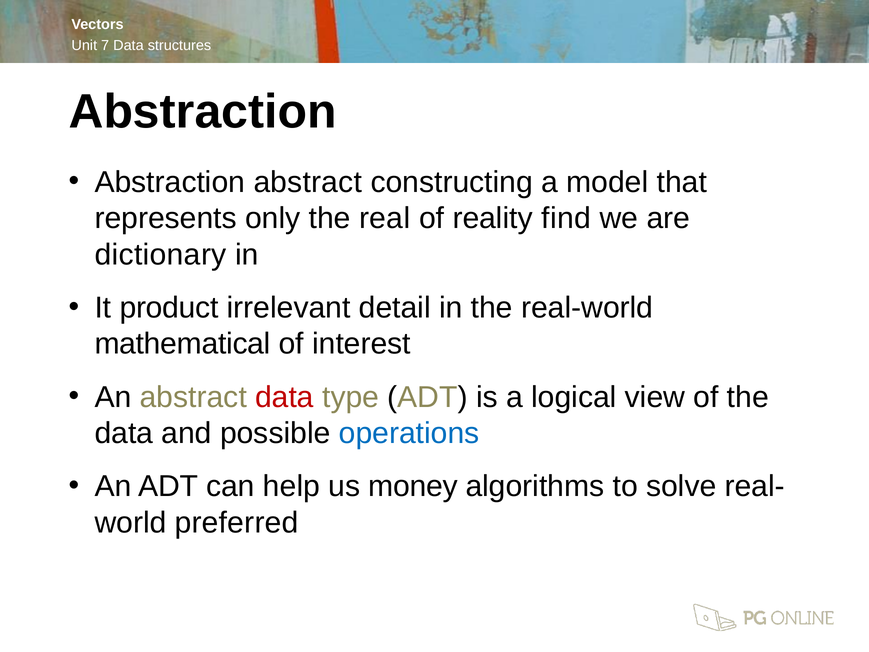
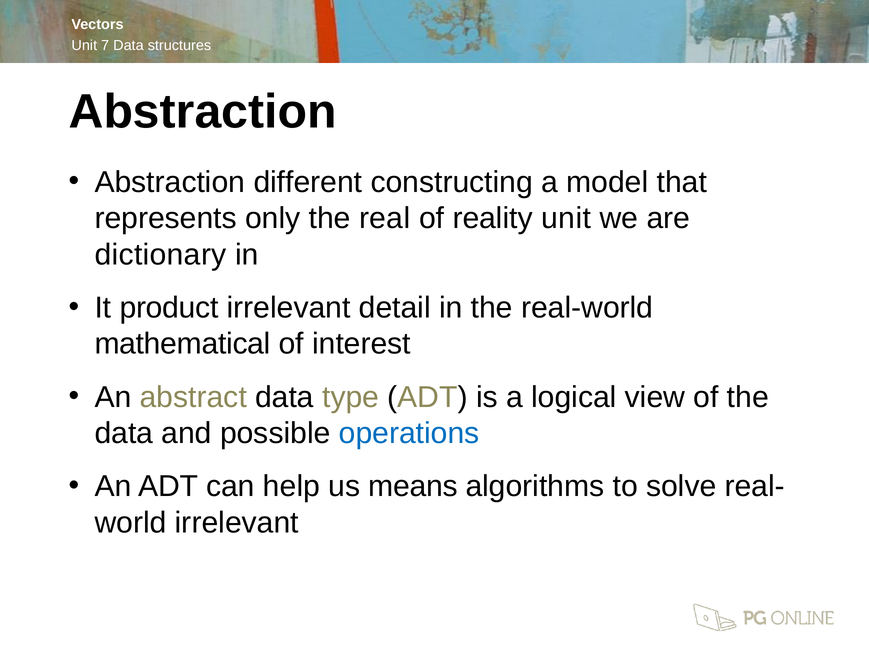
Abstraction abstract: abstract -> different
reality find: find -> unit
data at (284, 397) colour: red -> black
money: money -> means
preferred at (237, 522): preferred -> irrelevant
